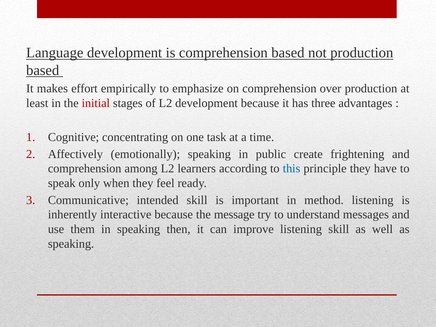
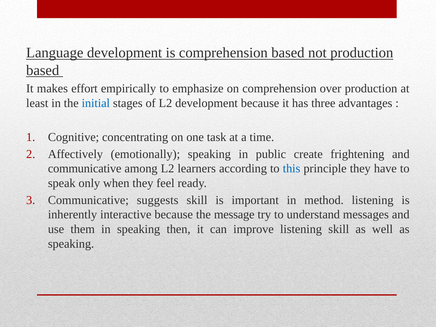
initial colour: red -> blue
comprehension at (85, 169): comprehension -> communicative
intended: intended -> suggests
